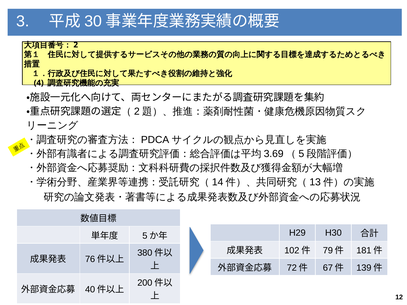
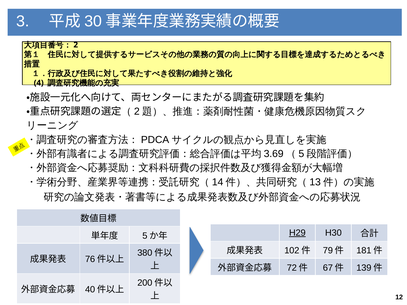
H29 underline: none -> present
